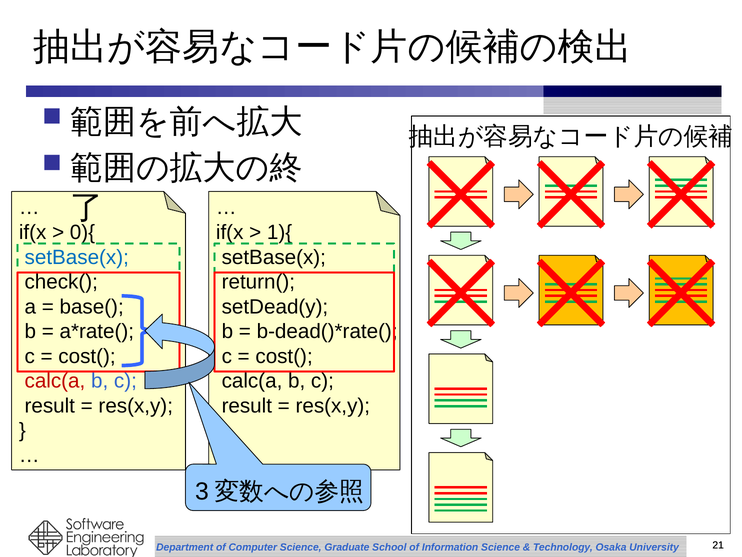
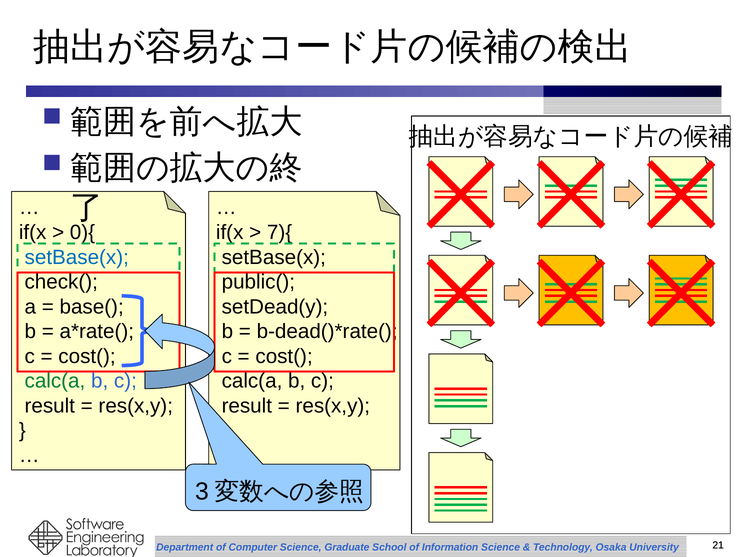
1){: 1){ -> 7){
return(: return( -> public(
calc(a at (55, 381) colour: red -> green
